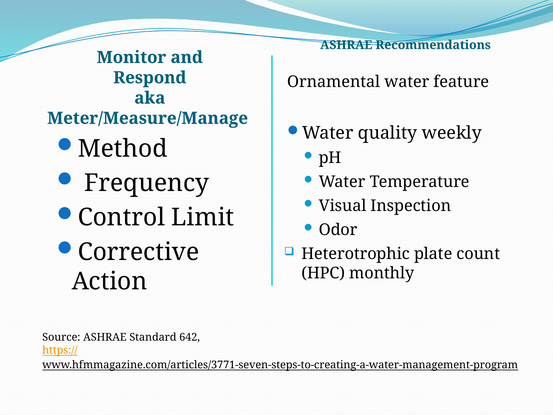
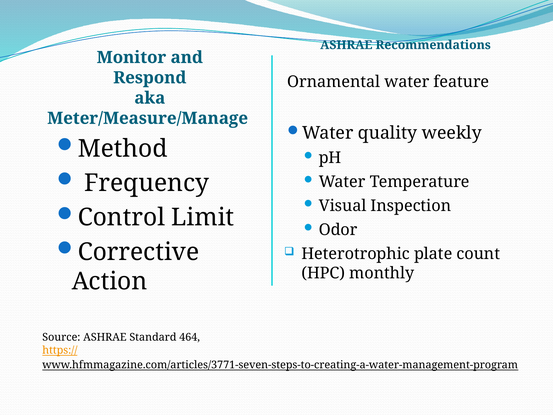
642: 642 -> 464
